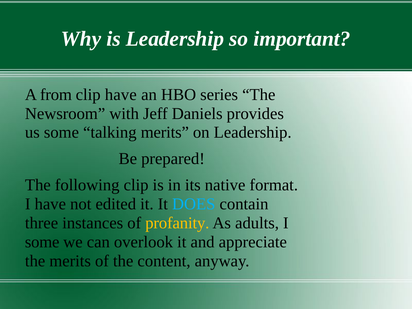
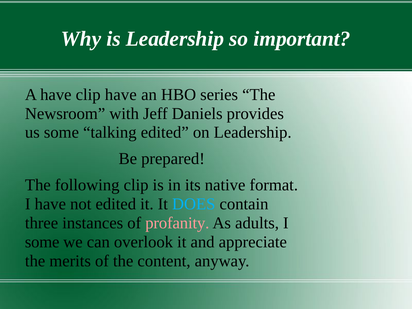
A from: from -> have
talking merits: merits -> edited
profanity colour: yellow -> pink
